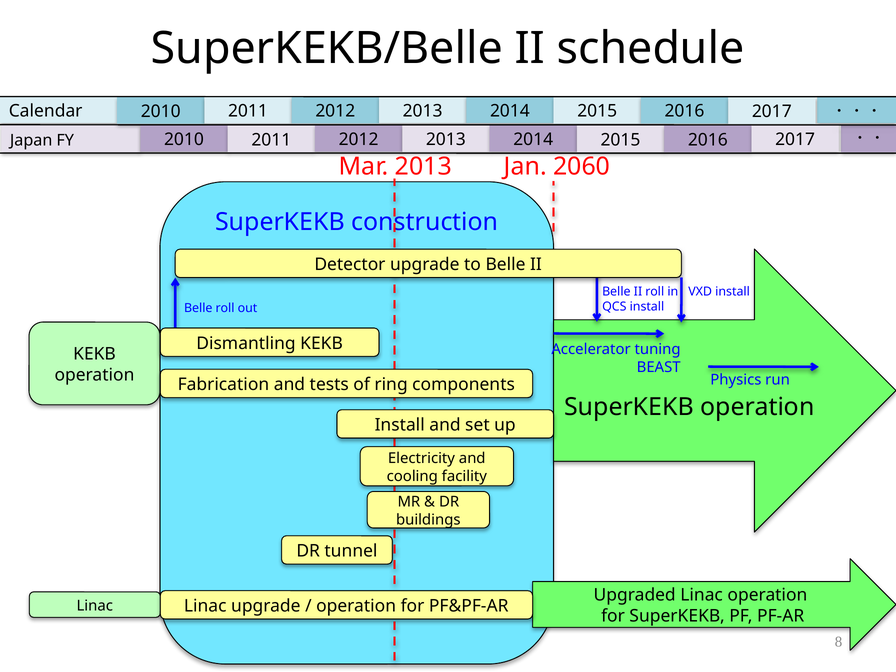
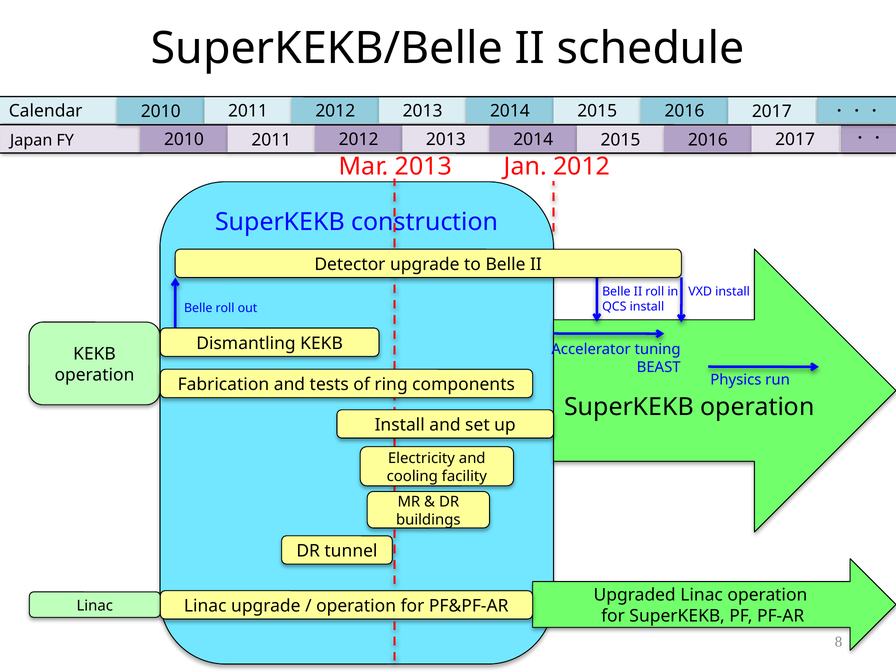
Jan 2060: 2060 -> 2012
